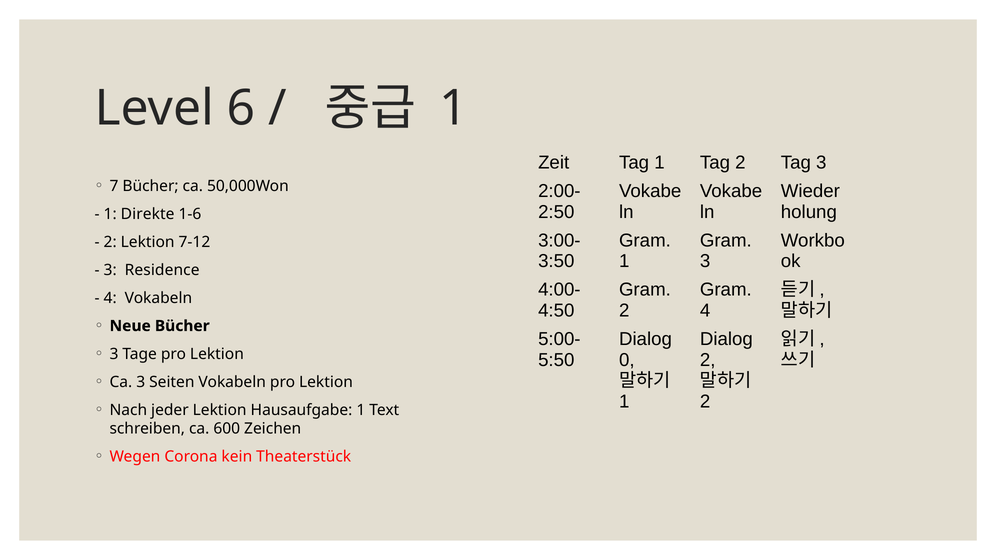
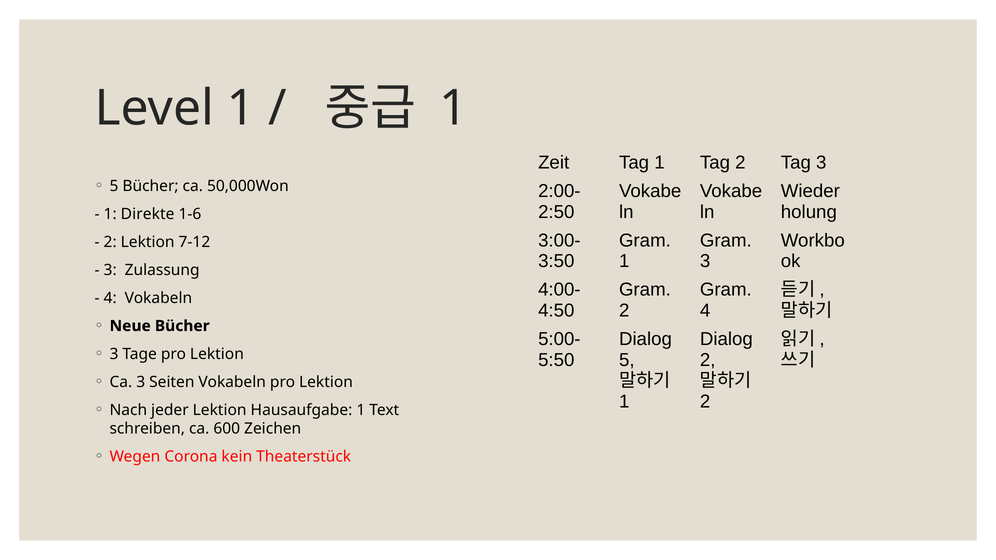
Level 6: 6 -> 1
7 at (114, 186): 7 -> 5
Residence: Residence -> Zulassung
0 at (627, 360): 0 -> 5
